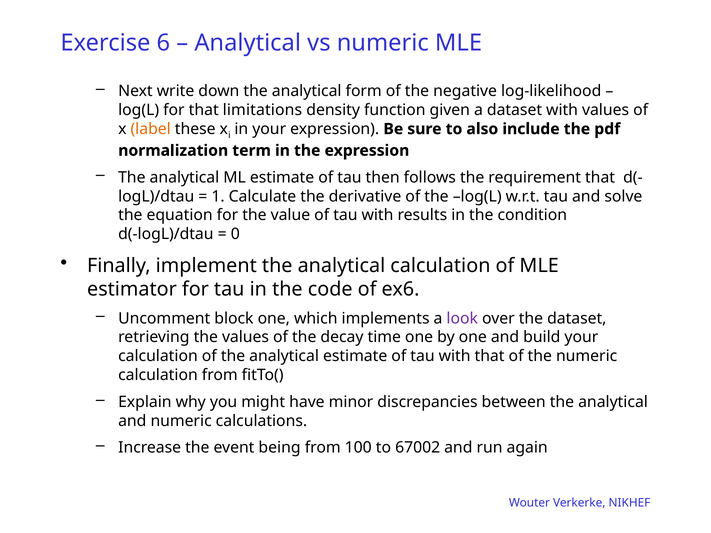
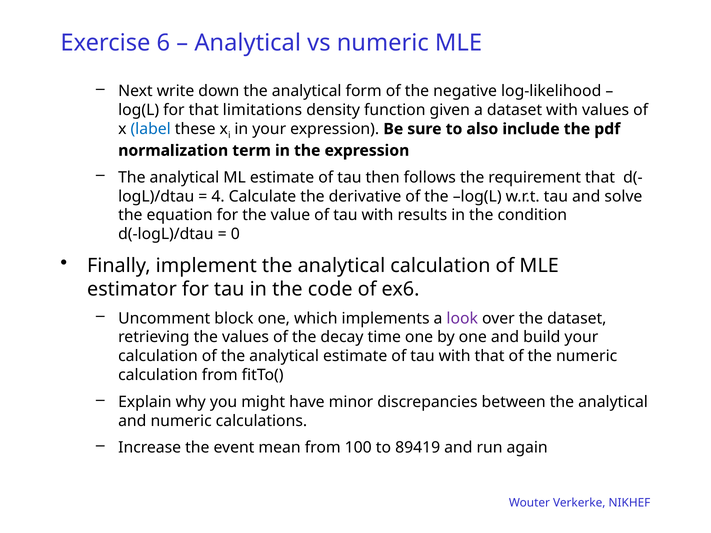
label colour: orange -> blue
1: 1 -> 4
being: being -> mean
67002: 67002 -> 89419
